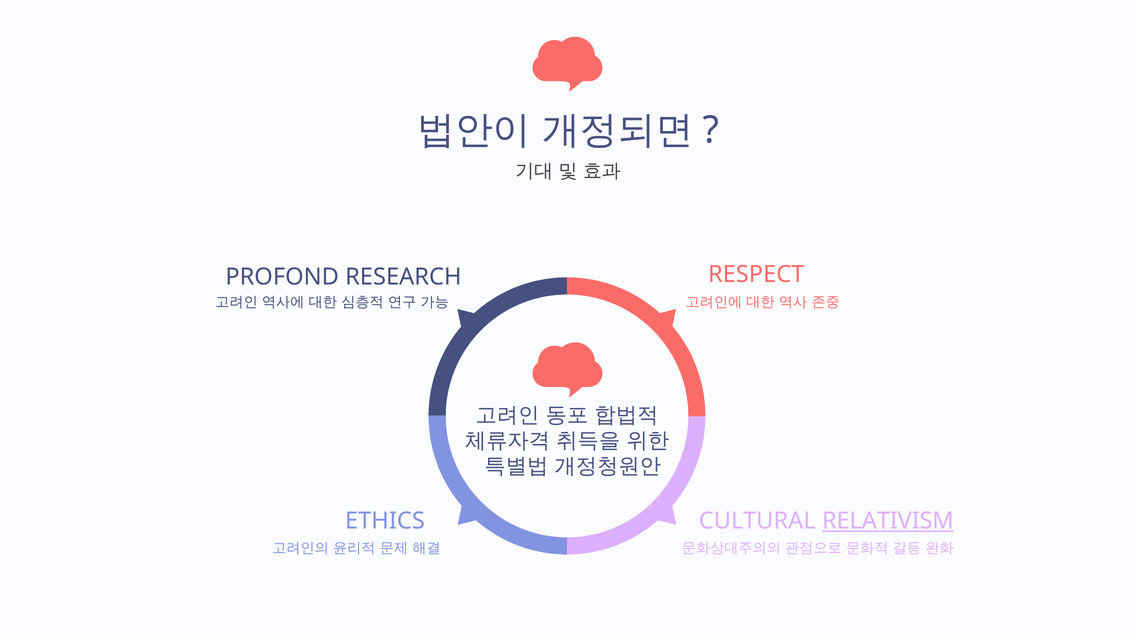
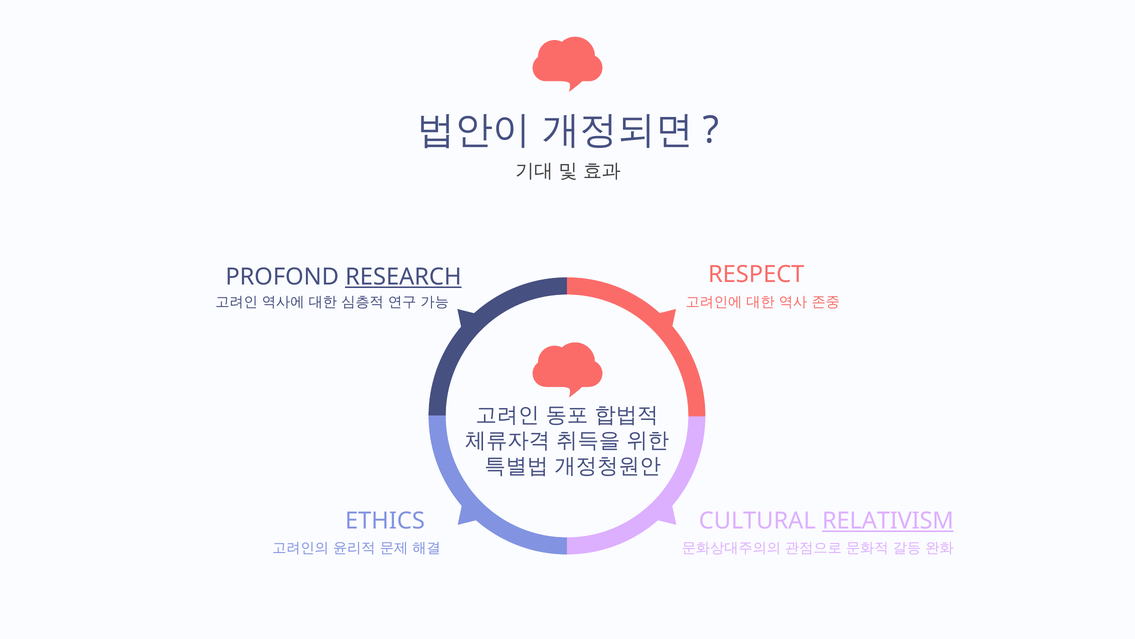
RESEARCH underline: none -> present
